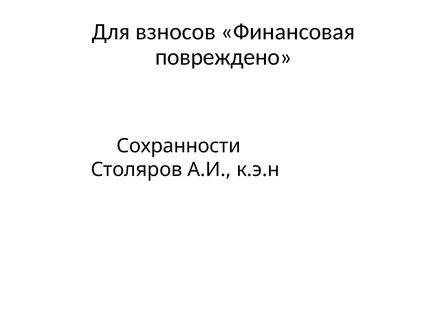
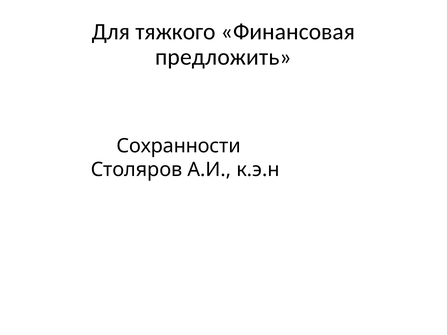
взносов: взносов -> тяжкого
повреждено: повреждено -> предложить
